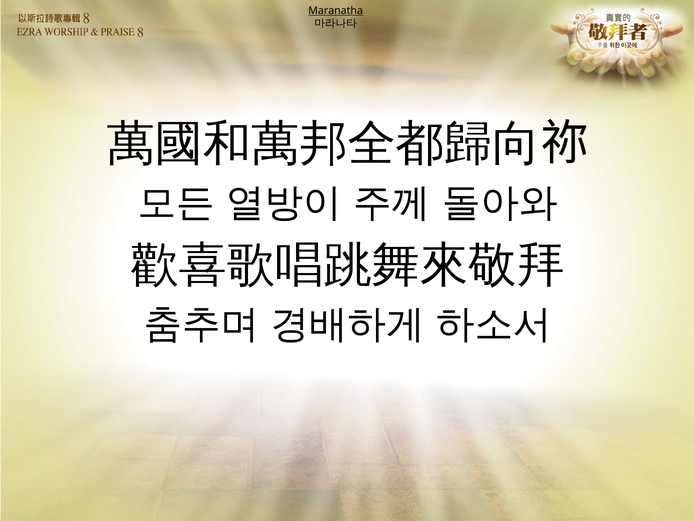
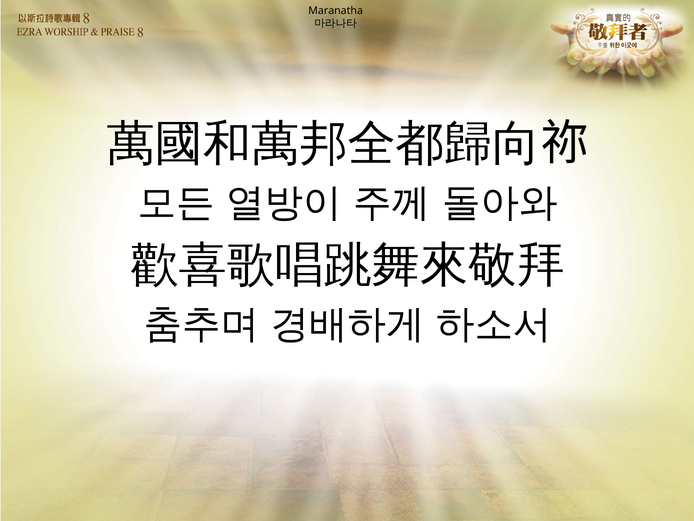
Maranatha underline: present -> none
